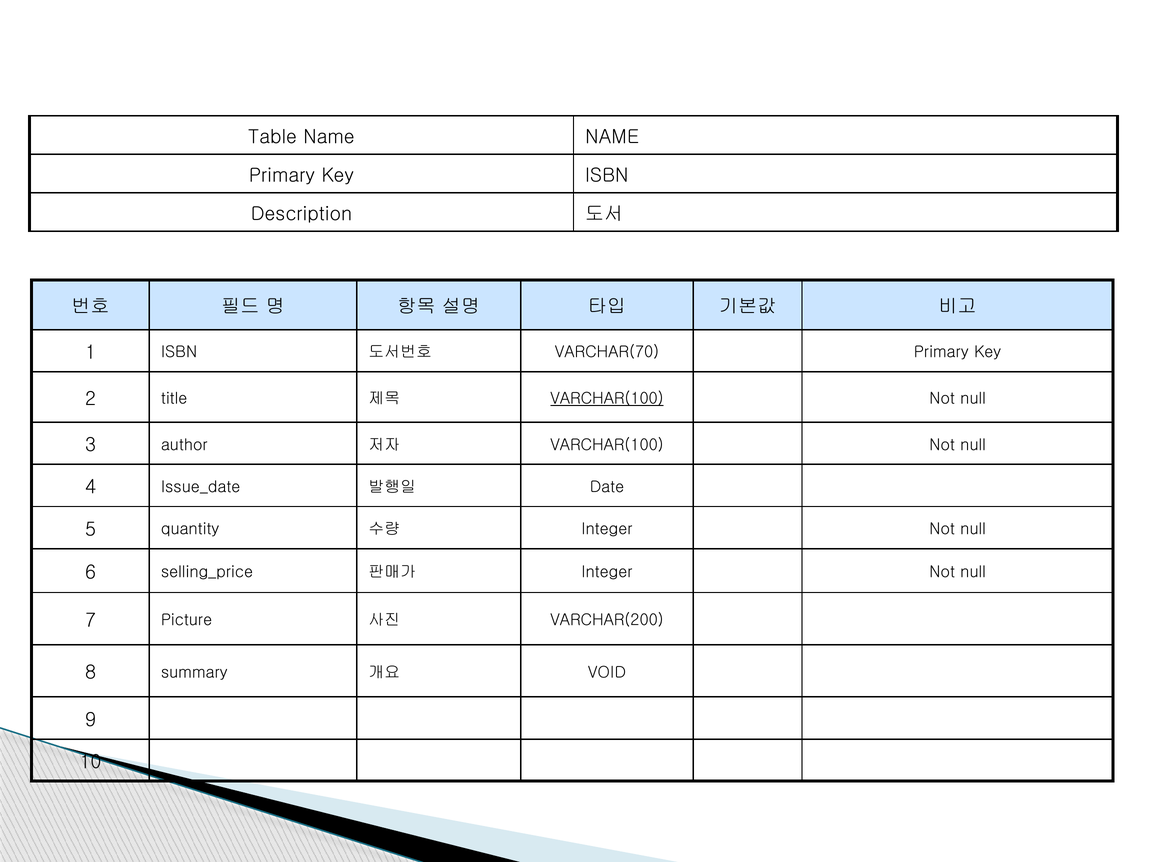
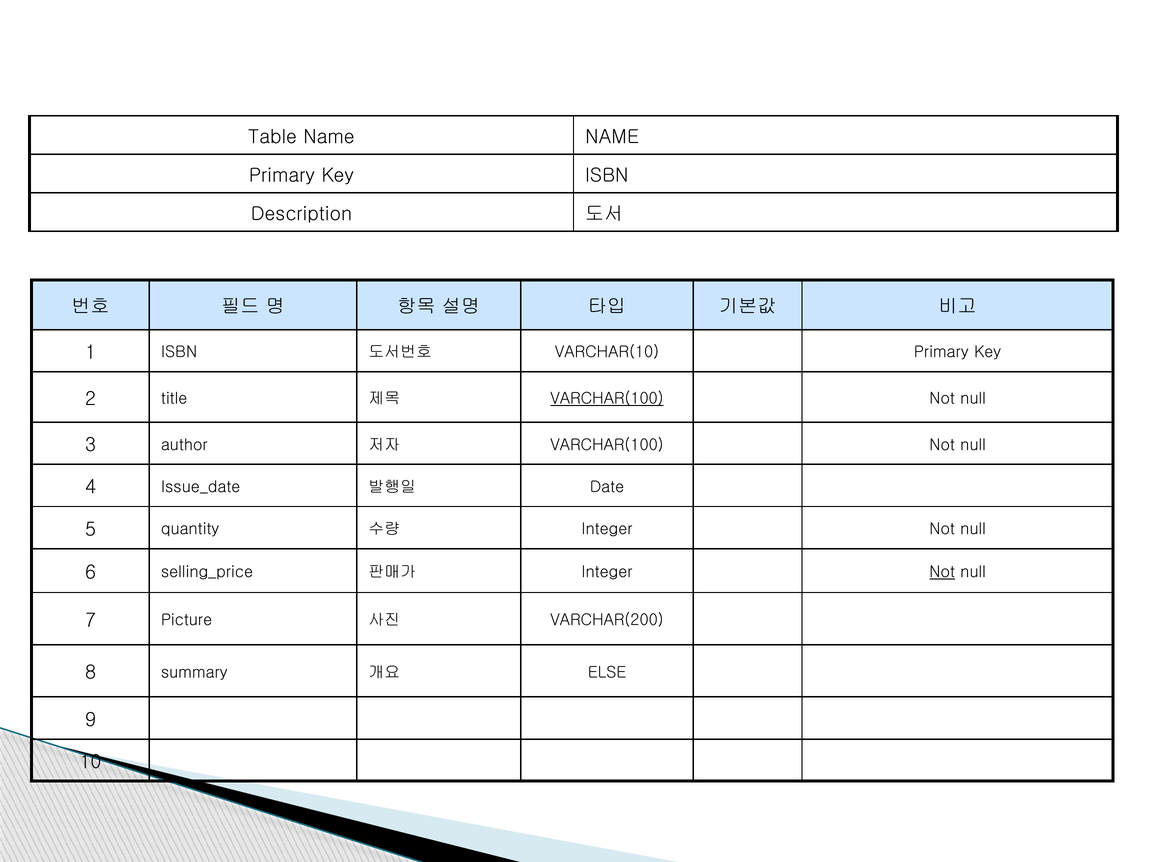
VARCHAR(70: VARCHAR(70 -> VARCHAR(10
Not at (942, 572) underline: none -> present
VOID: VOID -> ELSE
